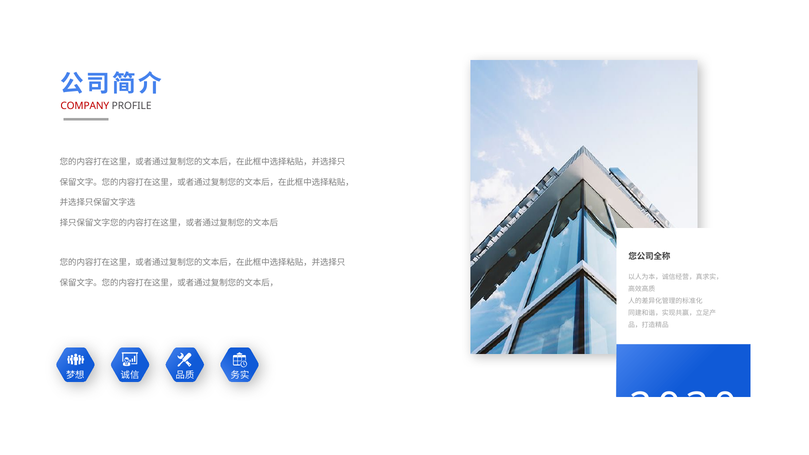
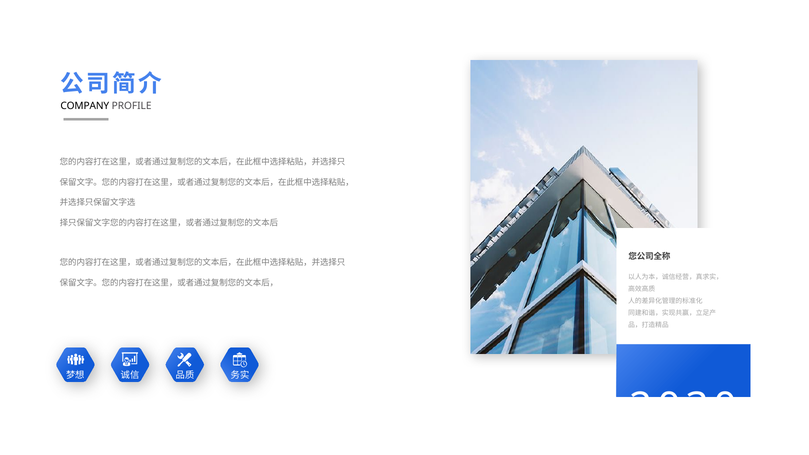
COMPANY colour: red -> black
